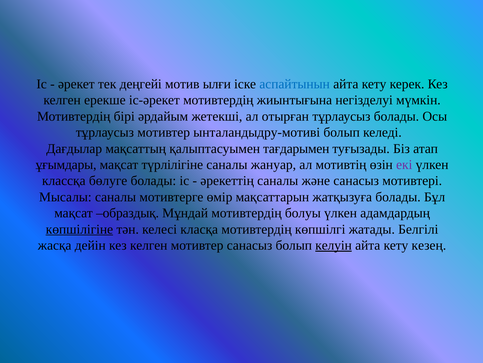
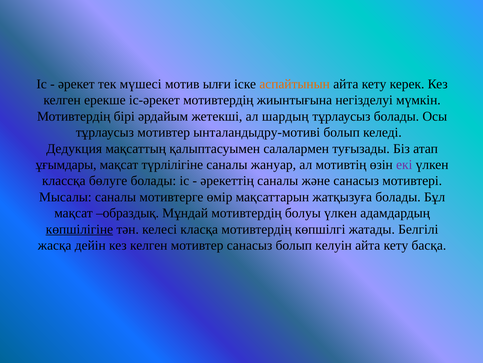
деңгейі: деңгейі -> мүшесі
аспайтынын colour: blue -> orange
отырған: отырған -> шардың
Дағдылар: Дағдылар -> Дедукция
тағдарымен: тағдарымен -> салалармен
келуін underline: present -> none
кезең: кезең -> басқа
